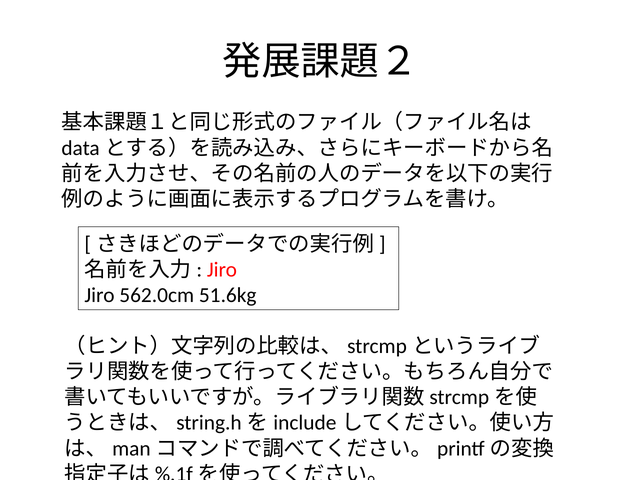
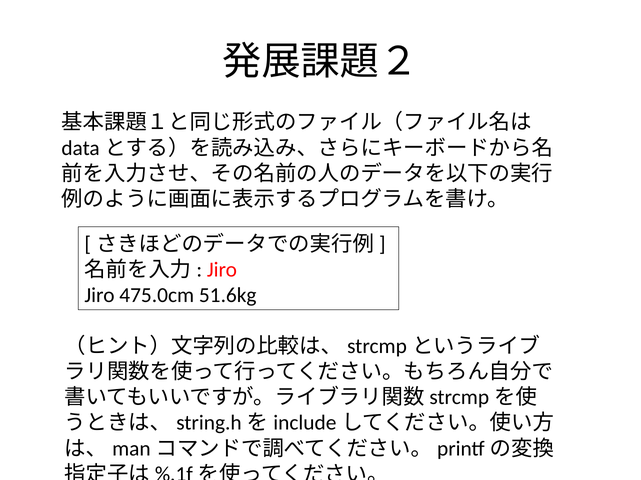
562.0cm: 562.0cm -> 475.0cm
